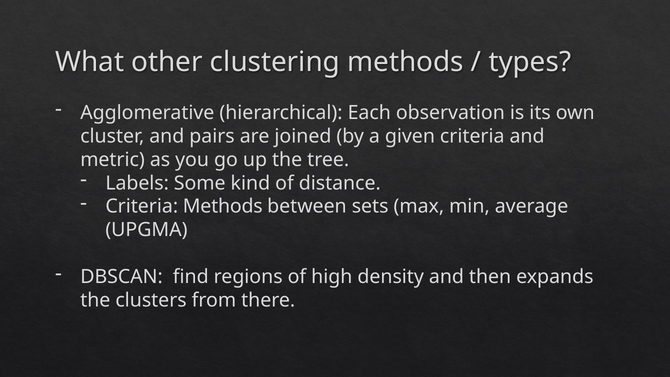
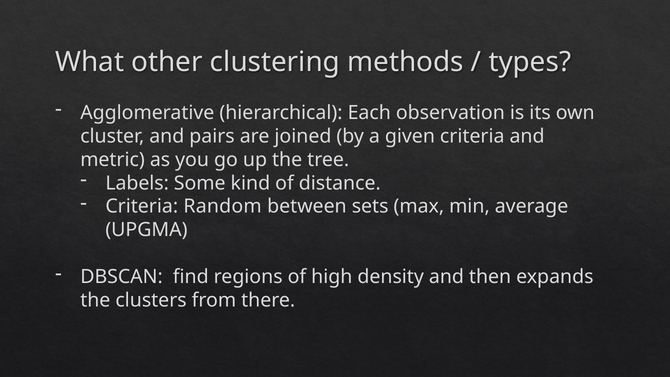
Criteria Methods: Methods -> Random
